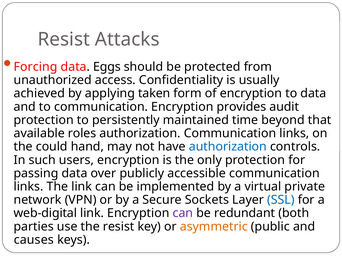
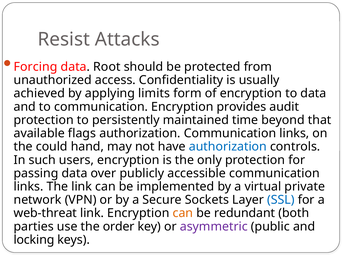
Eggs: Eggs -> Root
taken: taken -> limits
roles: roles -> flags
web-digital: web-digital -> web-threat
can at (183, 214) colour: purple -> orange
the resist: resist -> order
asymmetric colour: orange -> purple
causes: causes -> locking
